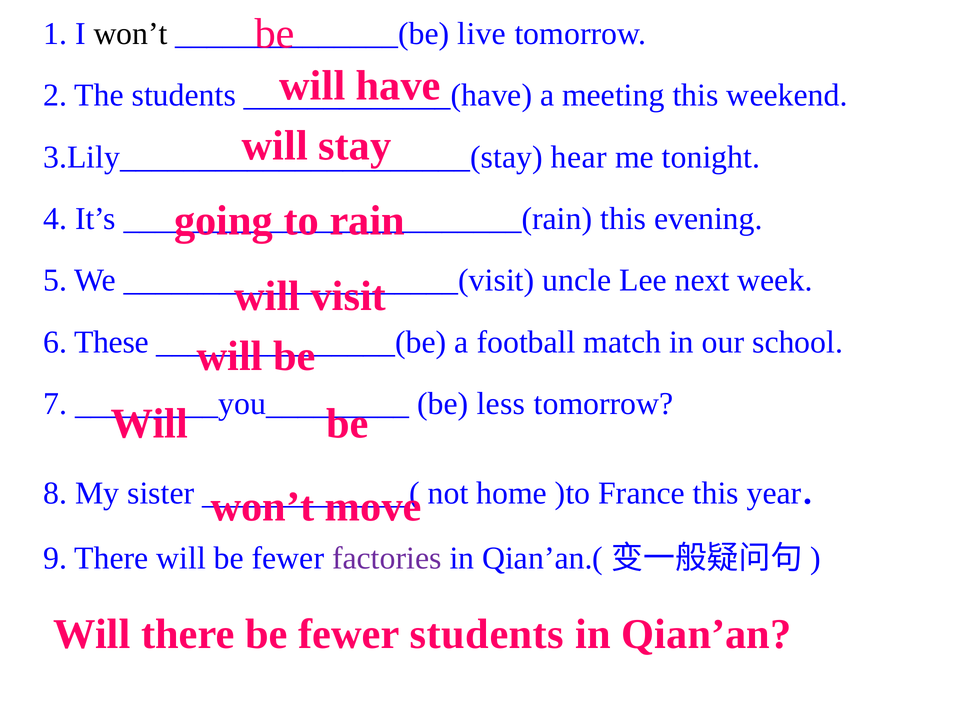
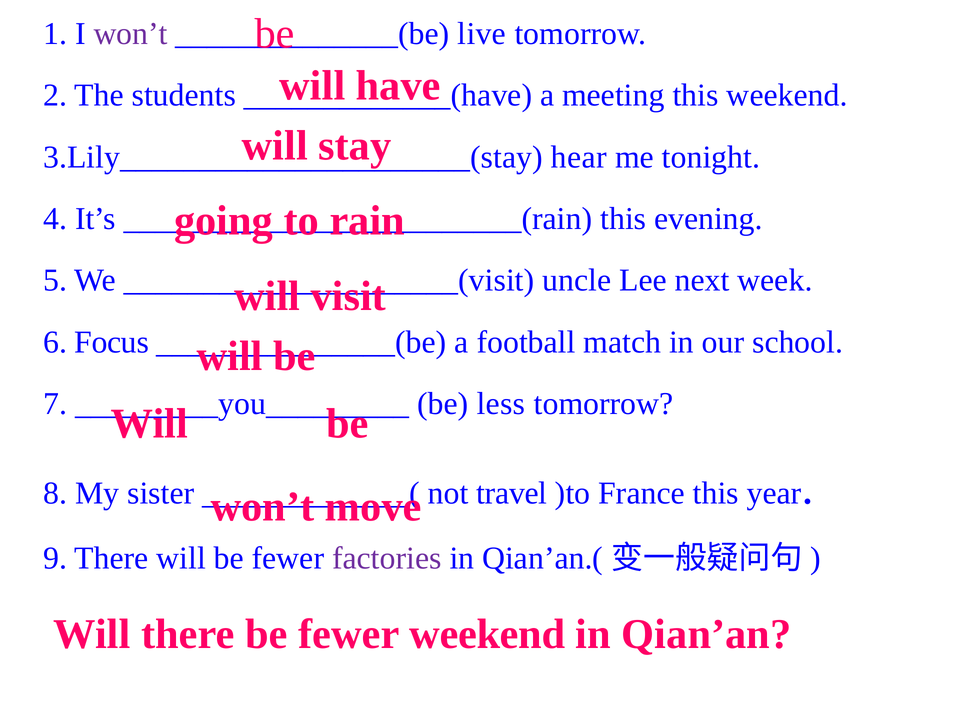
won’t at (130, 34) colour: black -> purple
These: These -> Focus
home: home -> travel
fewer students: students -> weekend
